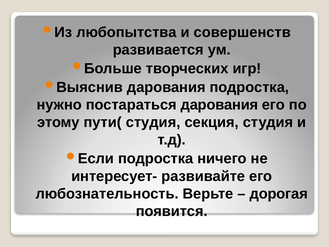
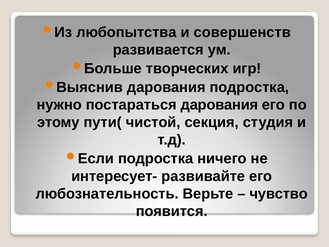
пути( студия: студия -> чистой
дорогая: дорогая -> чувство
